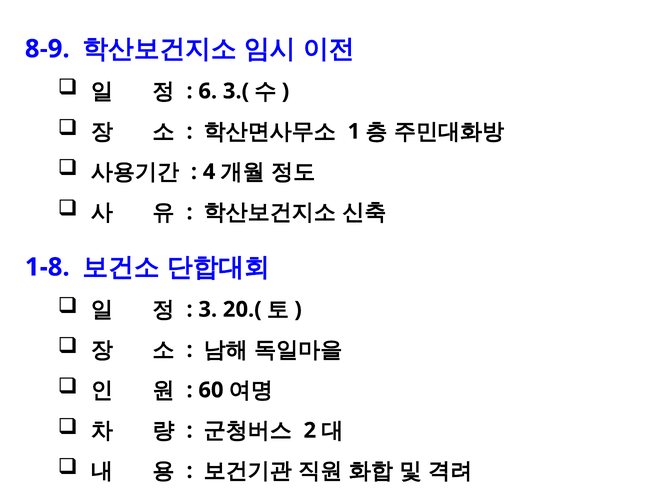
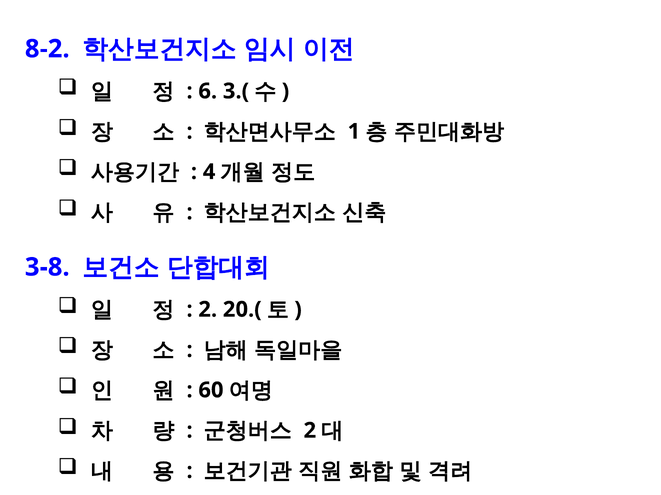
8-9: 8-9 -> 8-2
1-8: 1-8 -> 3-8
3 at (208, 310): 3 -> 2
